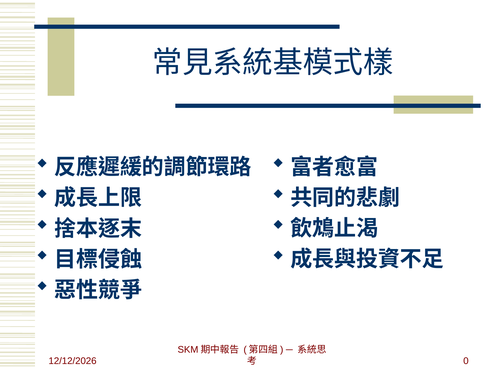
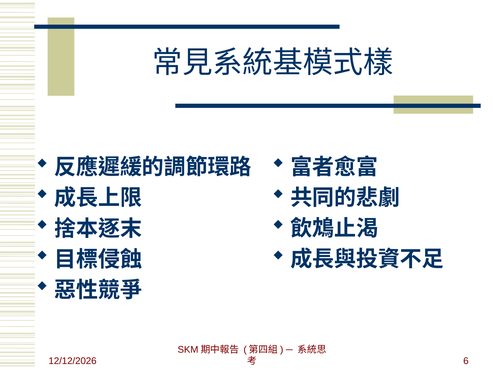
0: 0 -> 6
